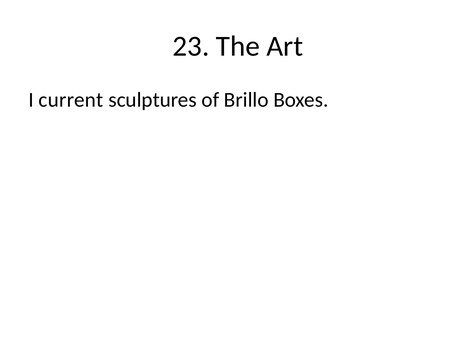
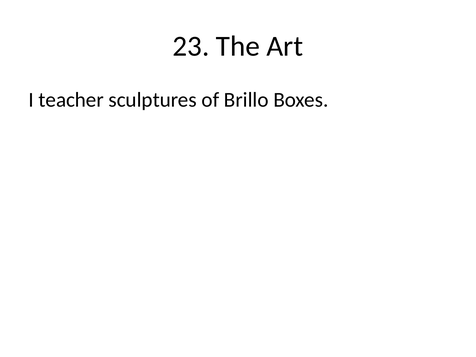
current: current -> teacher
